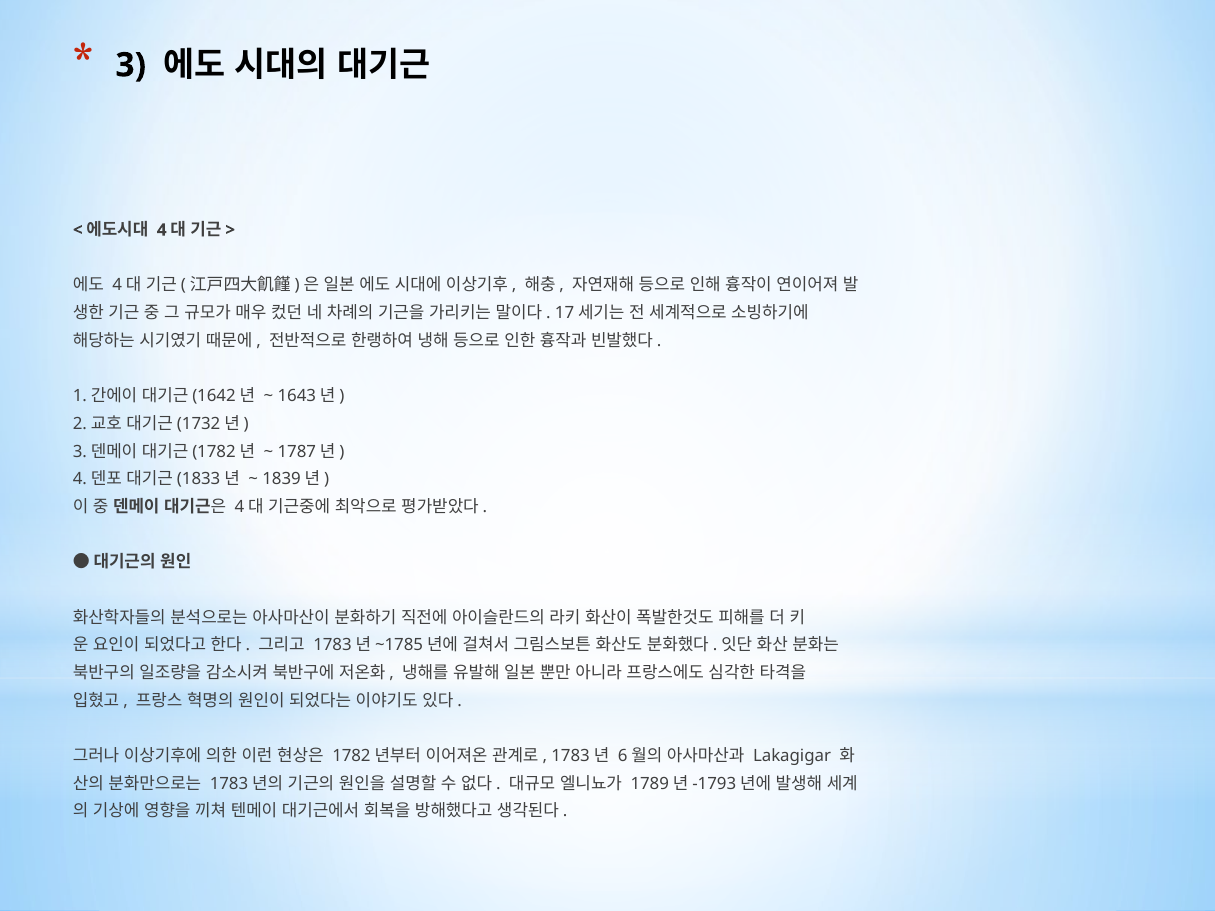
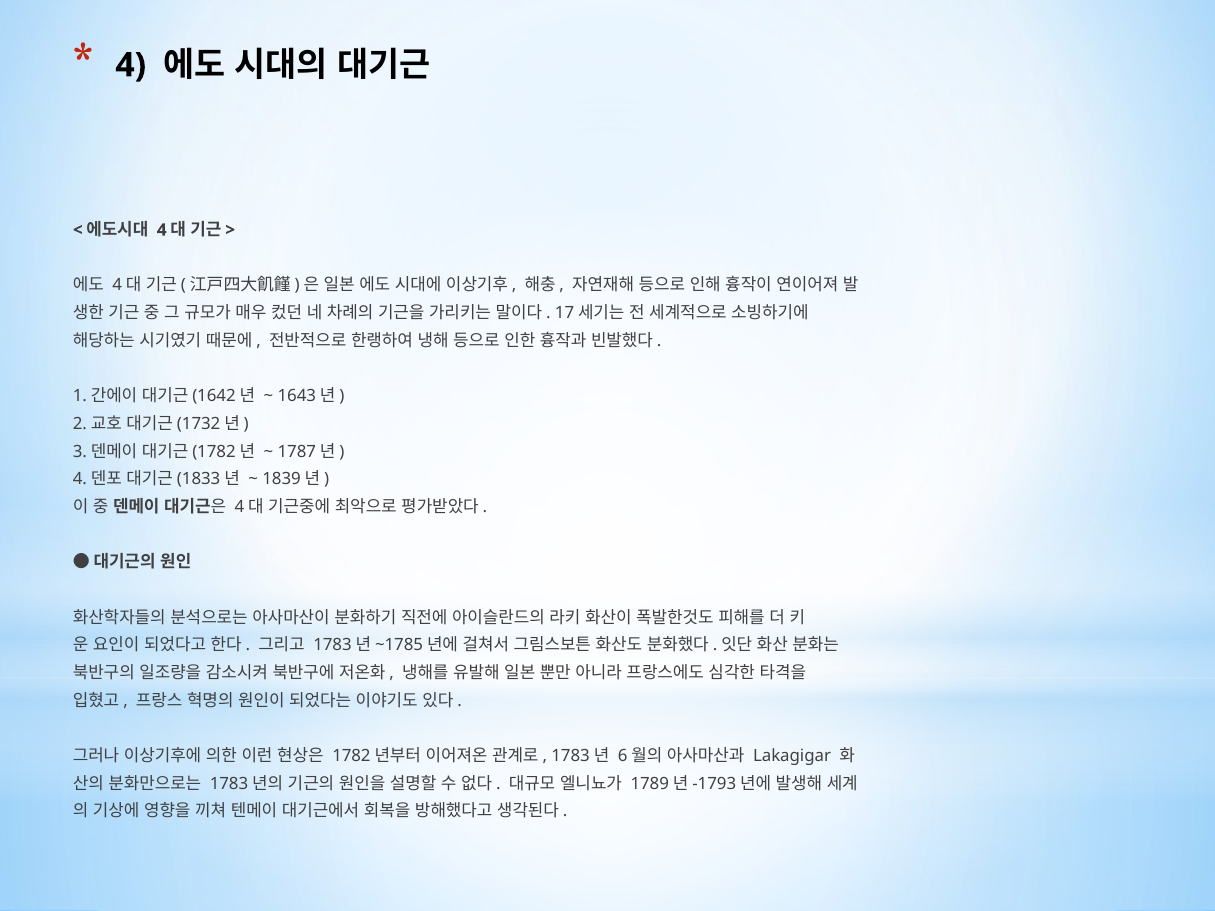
3 at (131, 65): 3 -> 4
